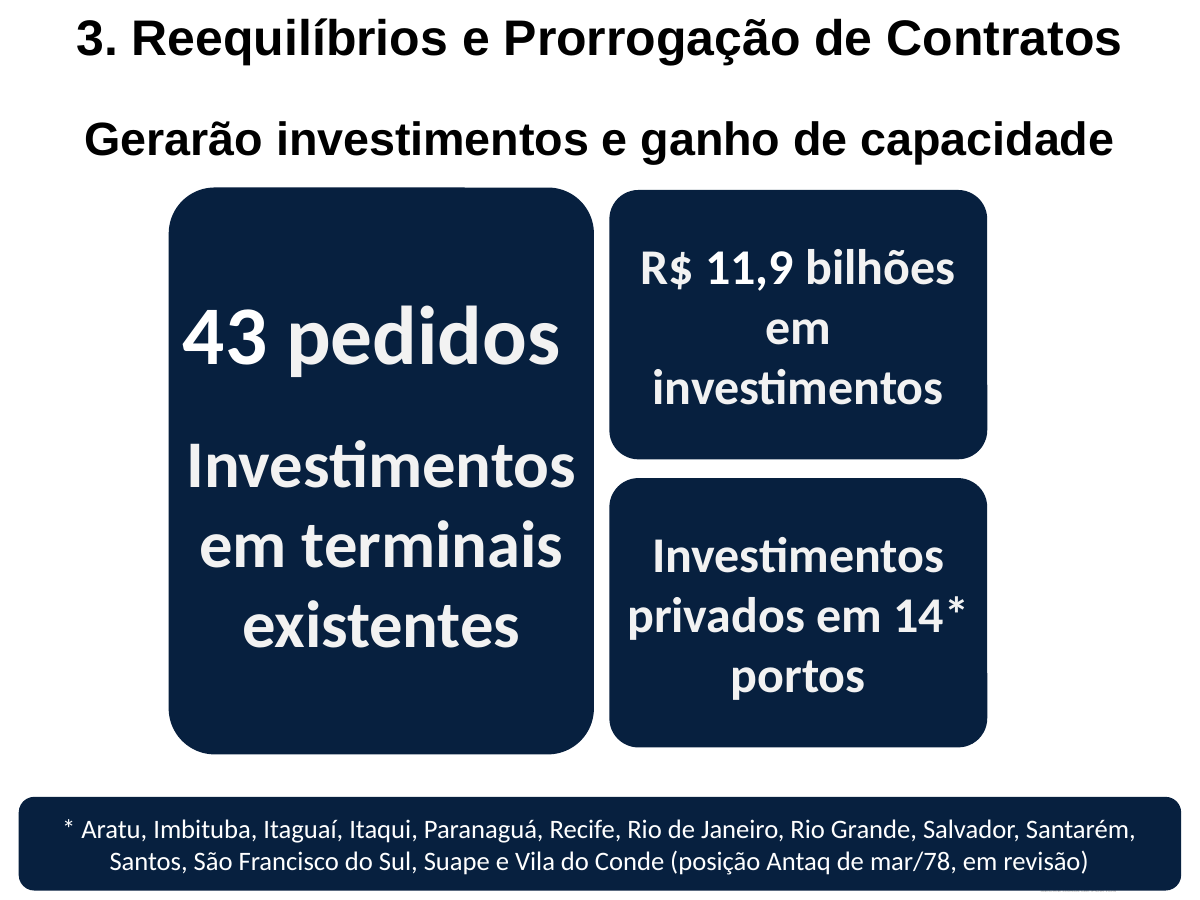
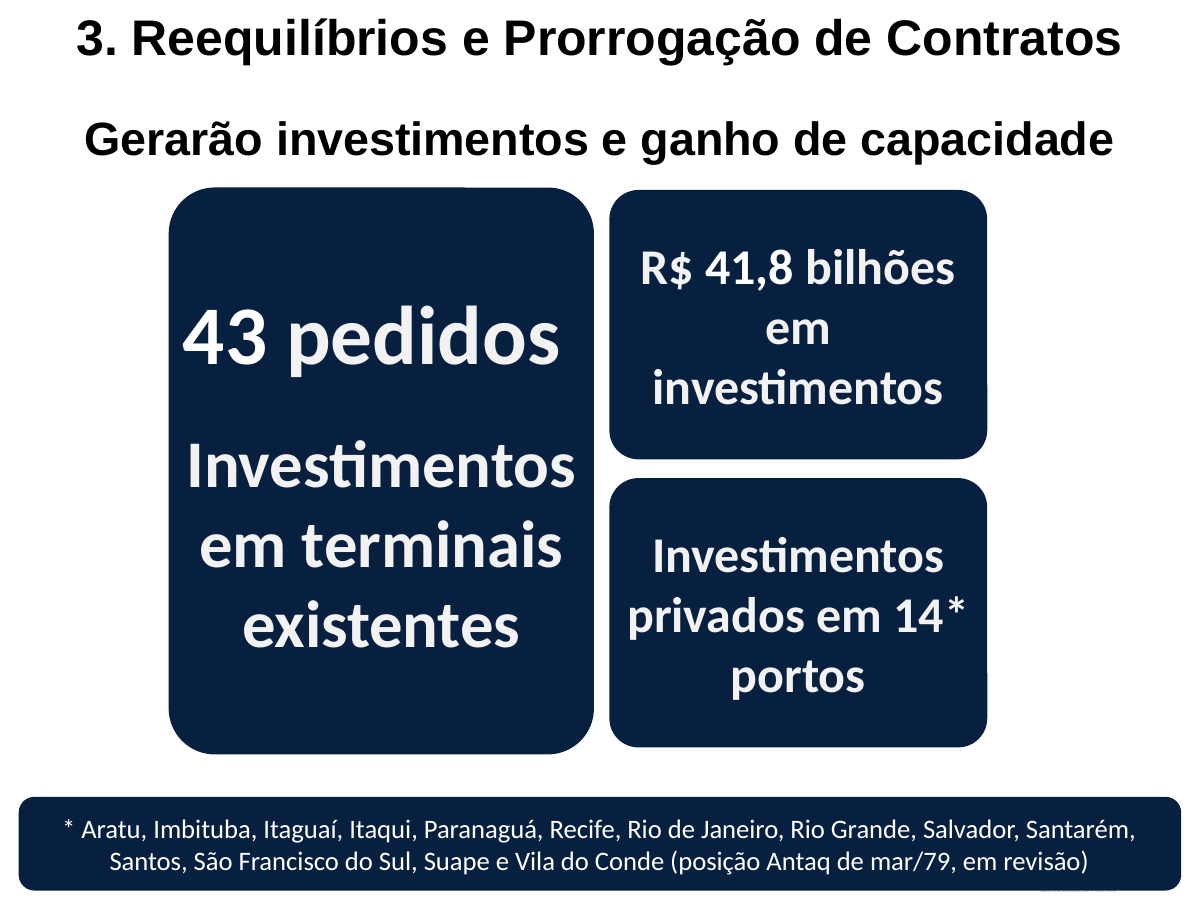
11,9: 11,9 -> 41,8
mar/78: mar/78 -> mar/79
